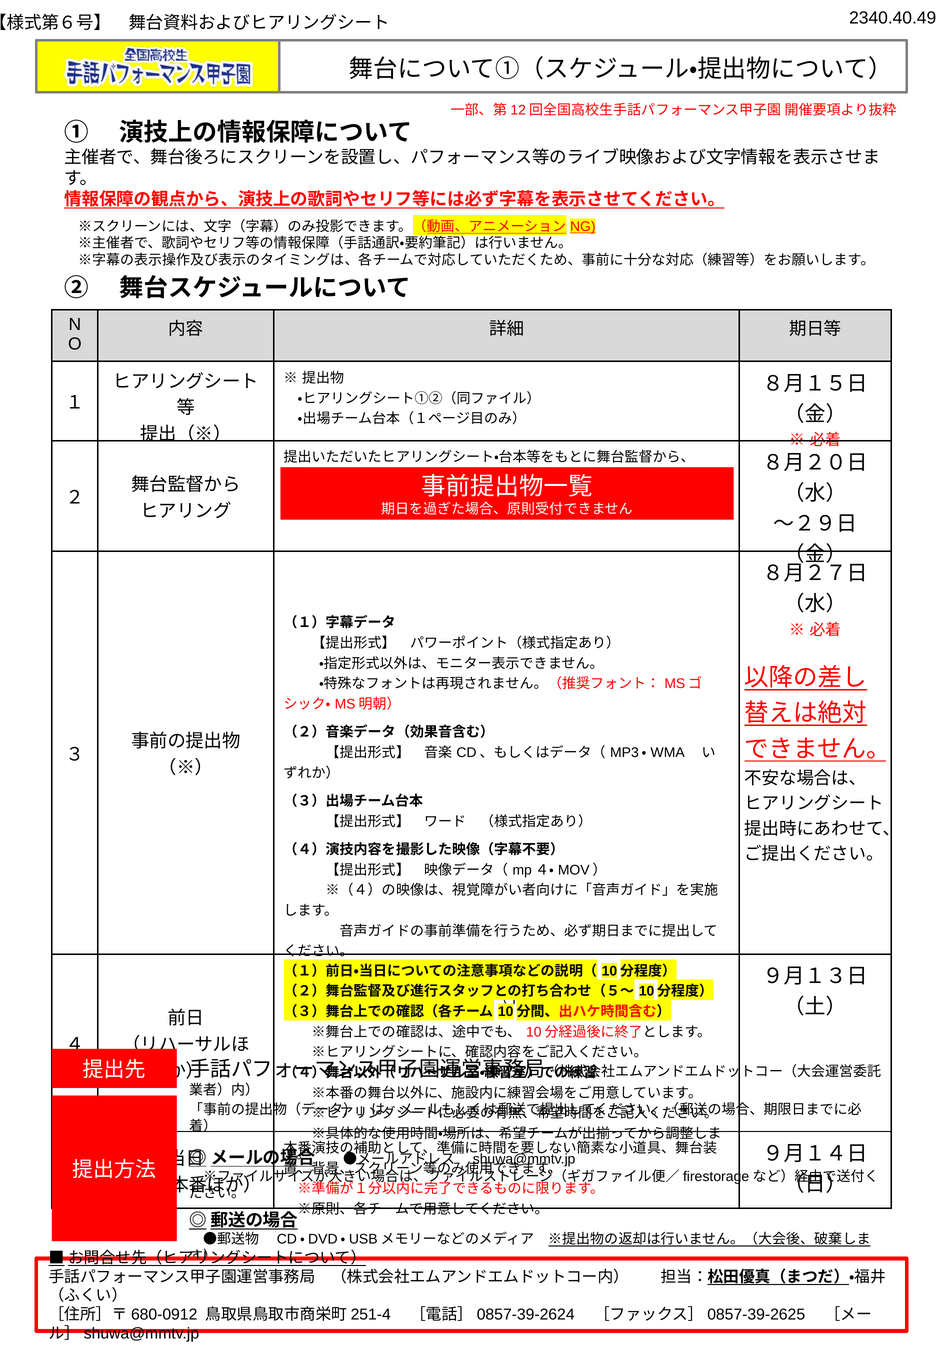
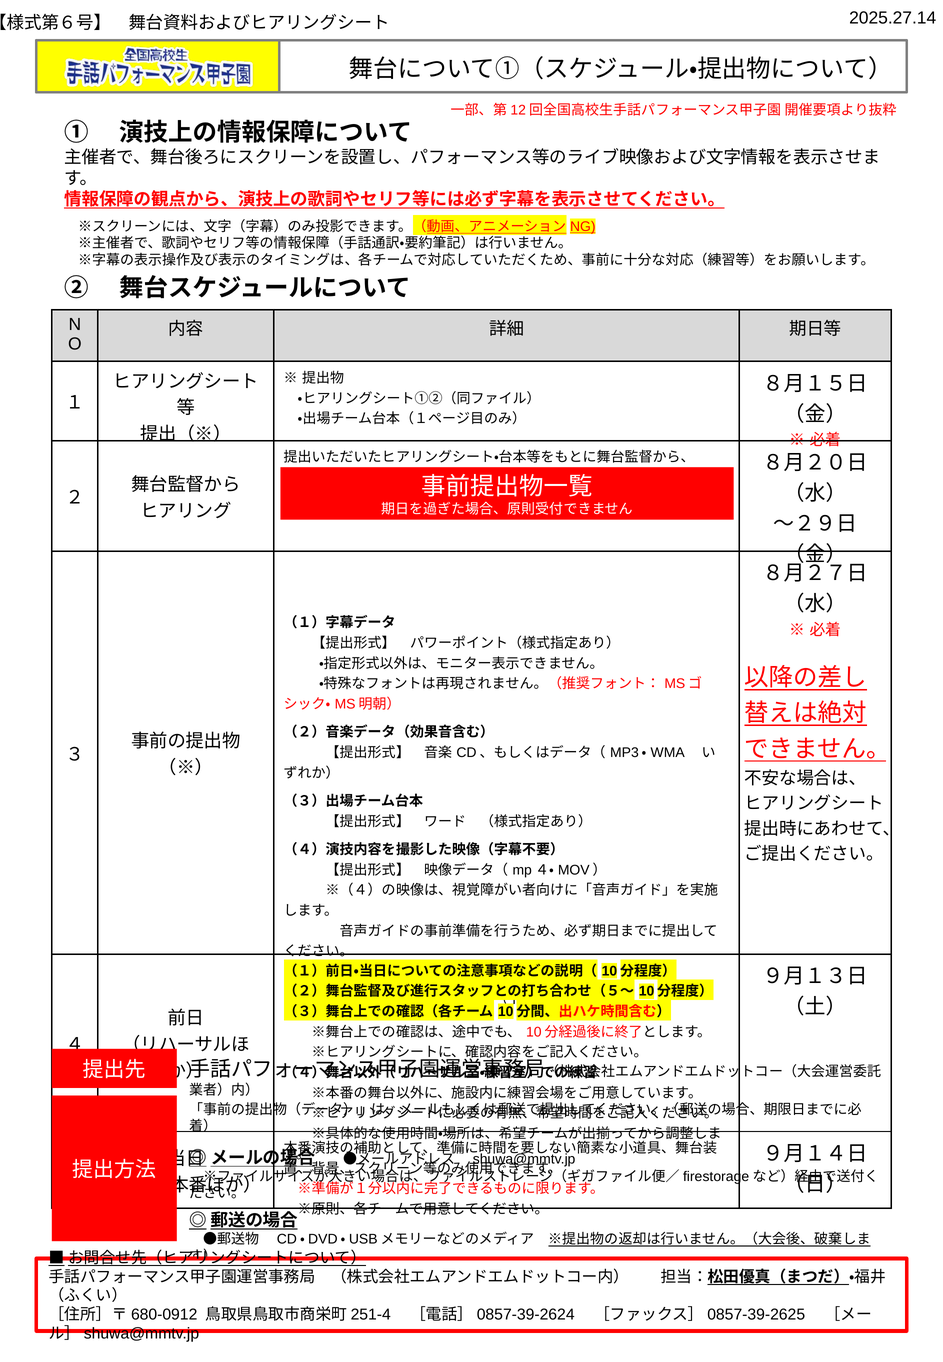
2340.40.49: 2340.40.49 -> 2025.27.14
